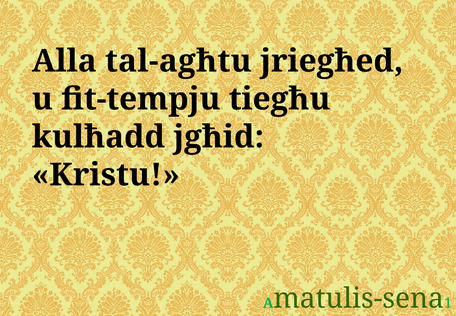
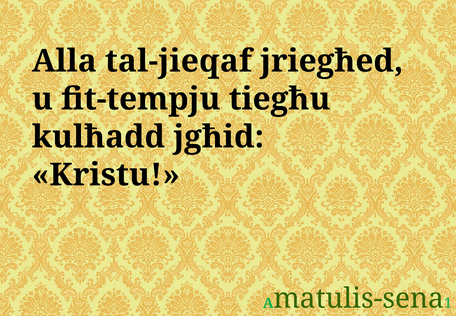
tal-agħtu: tal-agħtu -> tal-jieqaf
